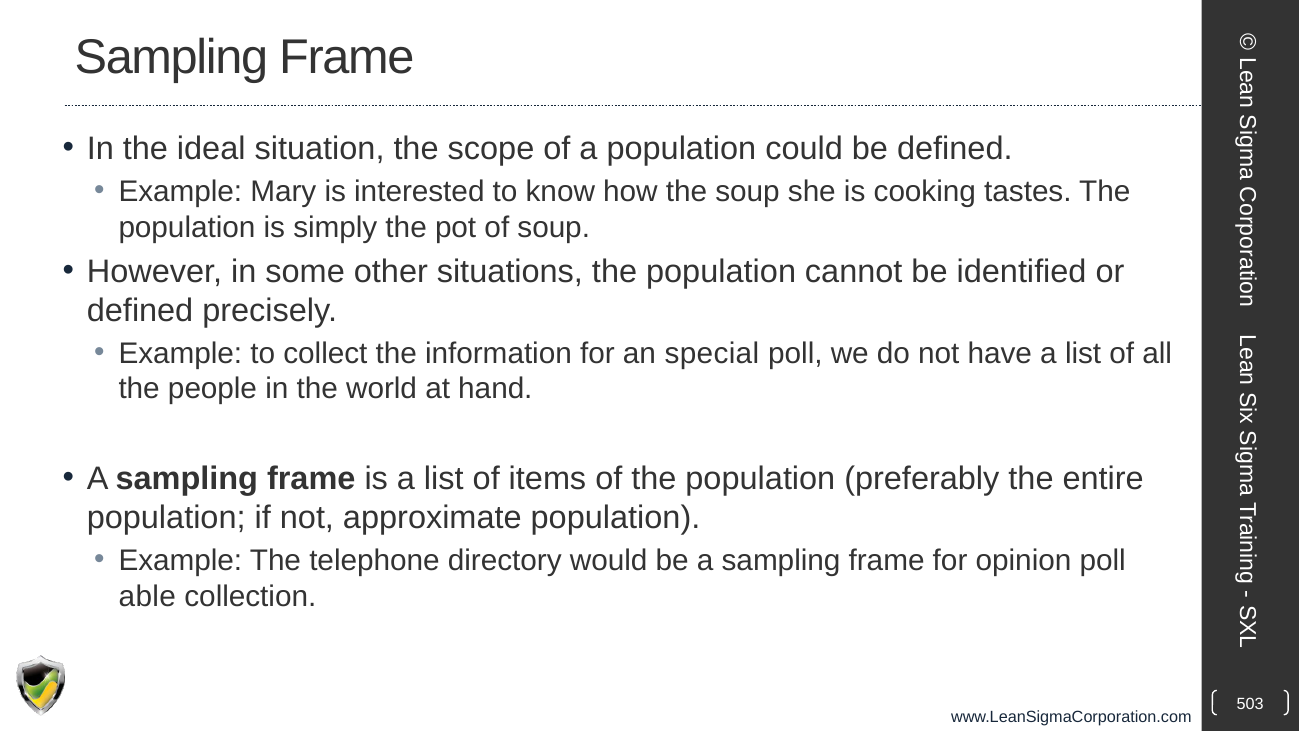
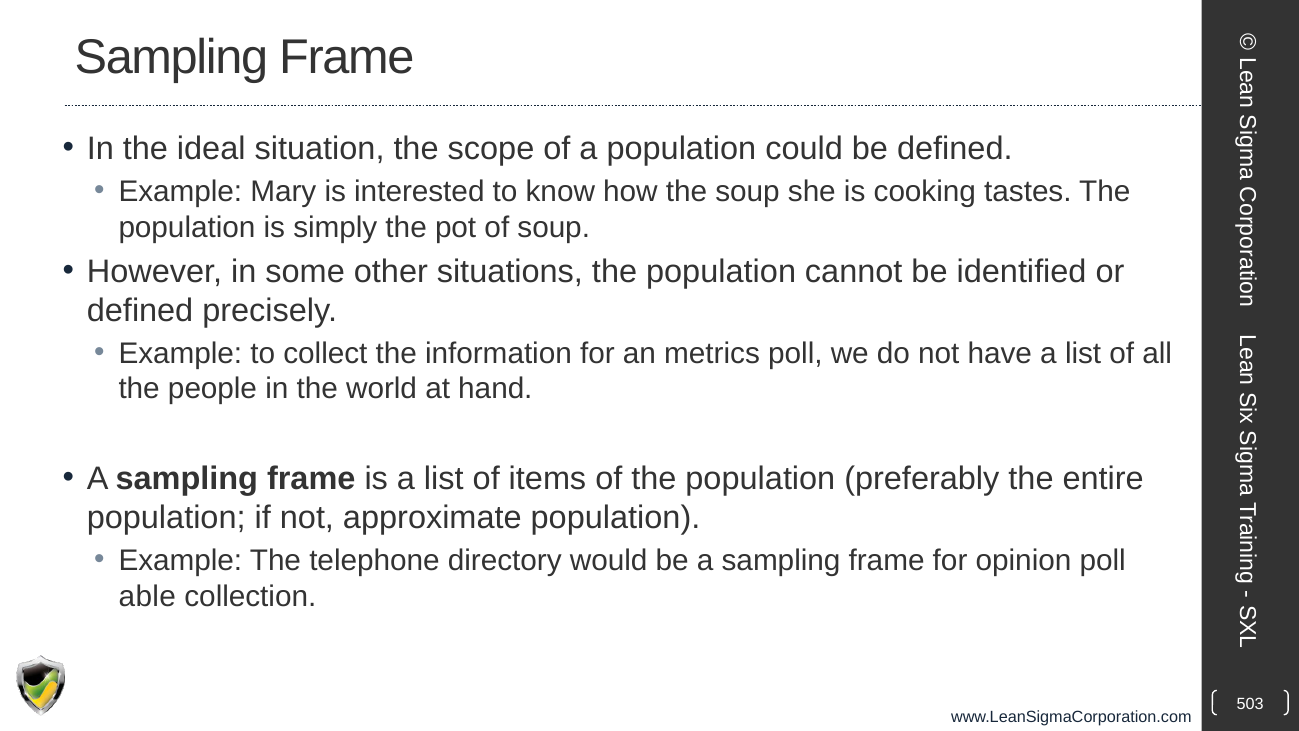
special: special -> metrics
